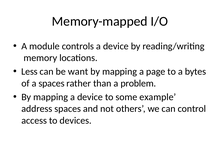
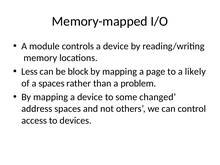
want: want -> block
bytes: bytes -> likely
example: example -> changed
